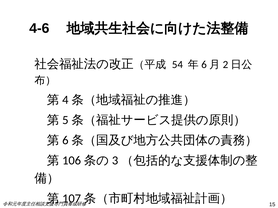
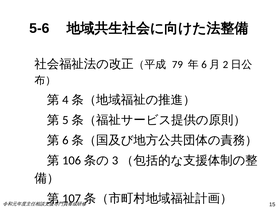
4-6: 4-6 -> 5-6
54: 54 -> 79
